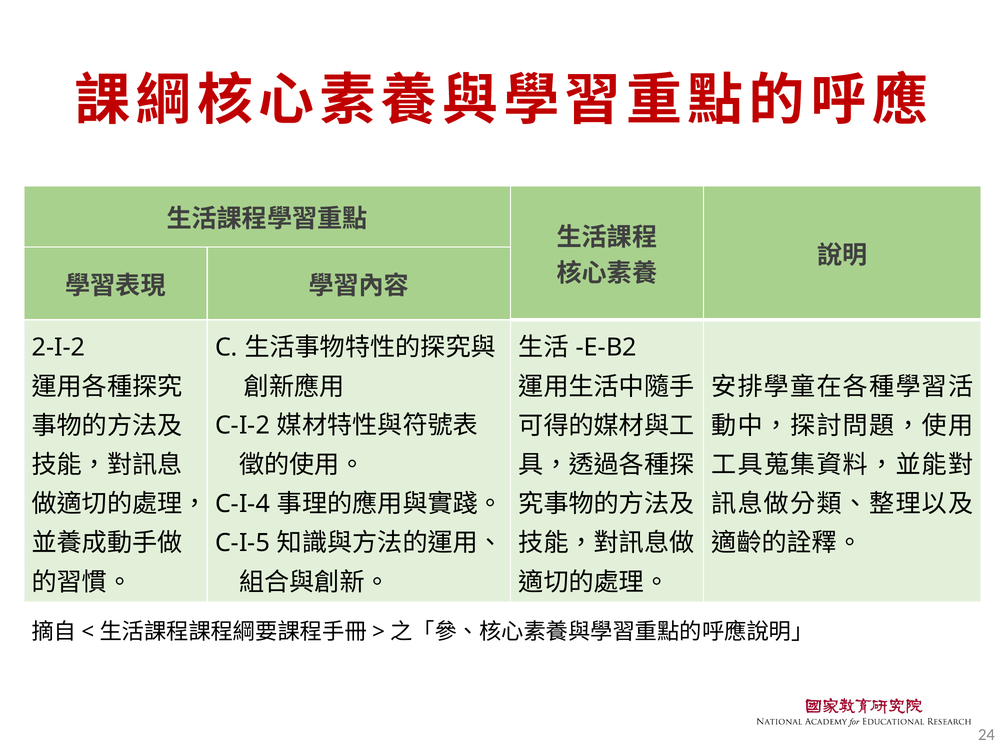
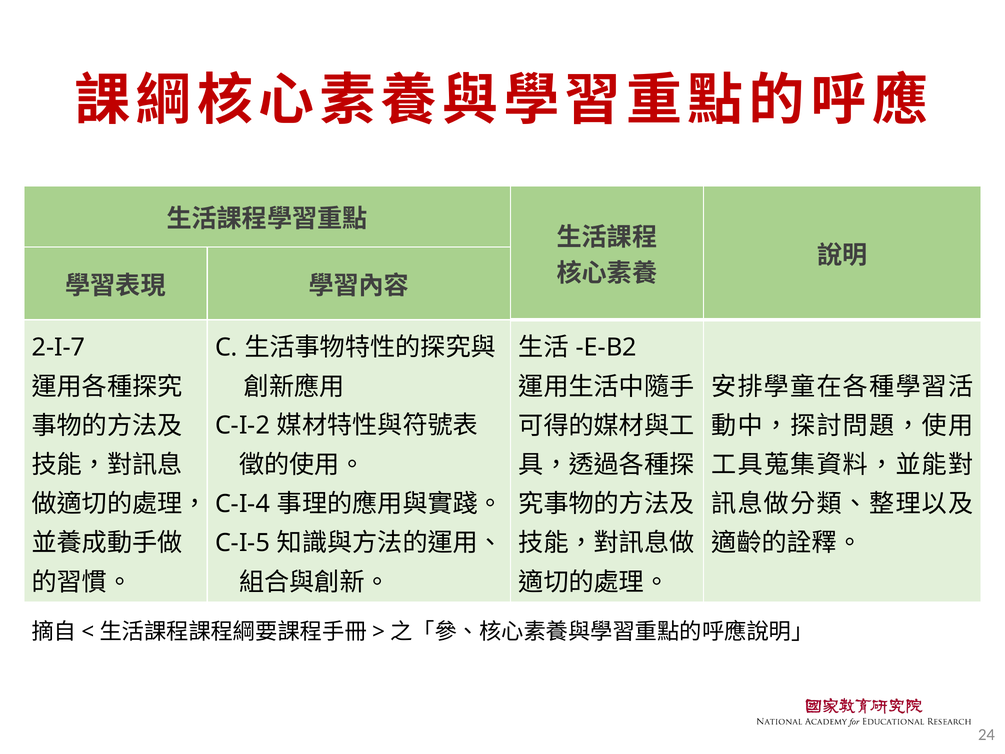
2-I-2: 2-I-2 -> 2-I-7
